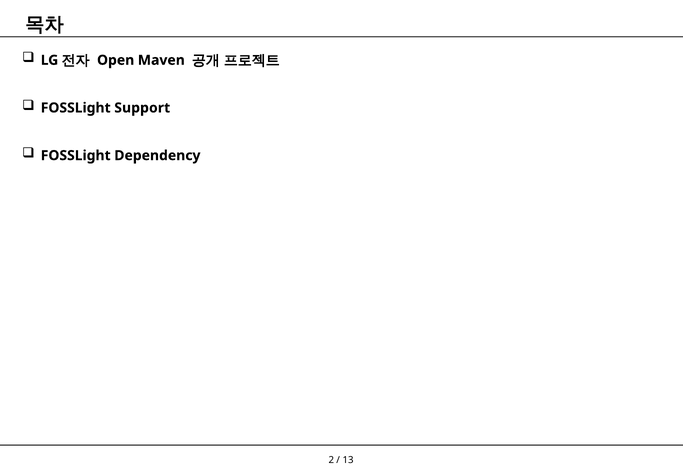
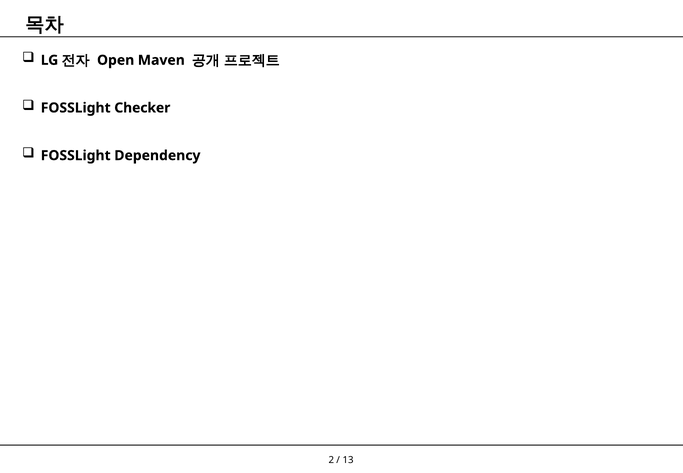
Support: Support -> Checker
